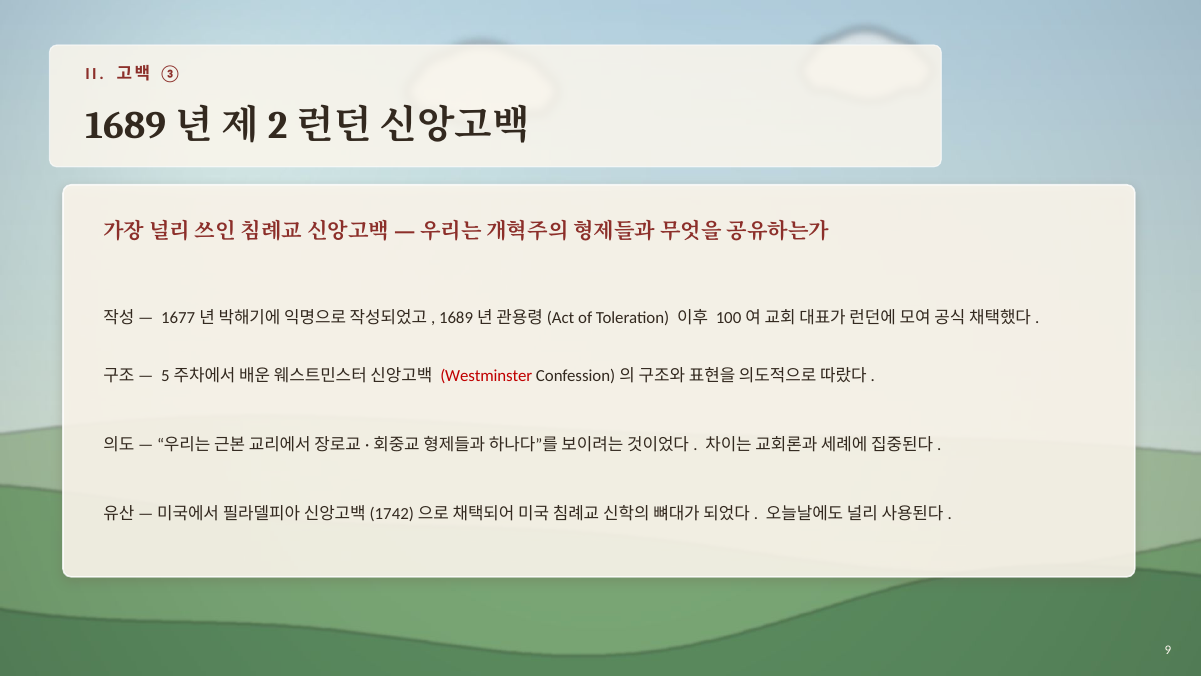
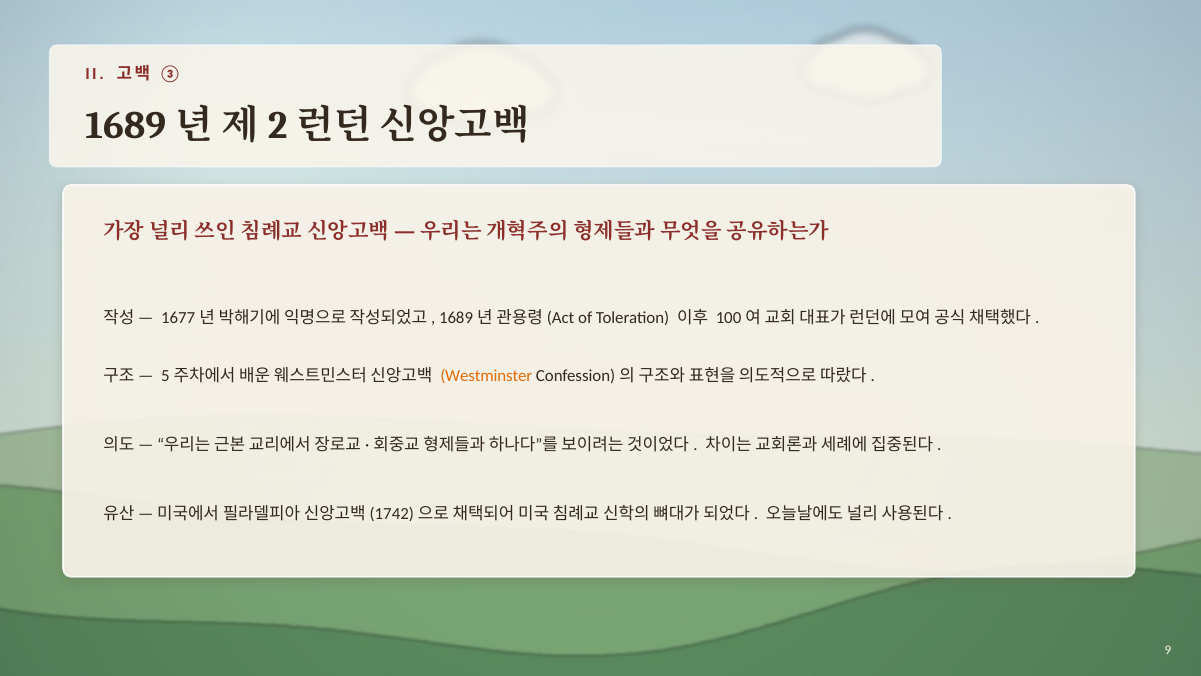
Westminster colour: red -> orange
